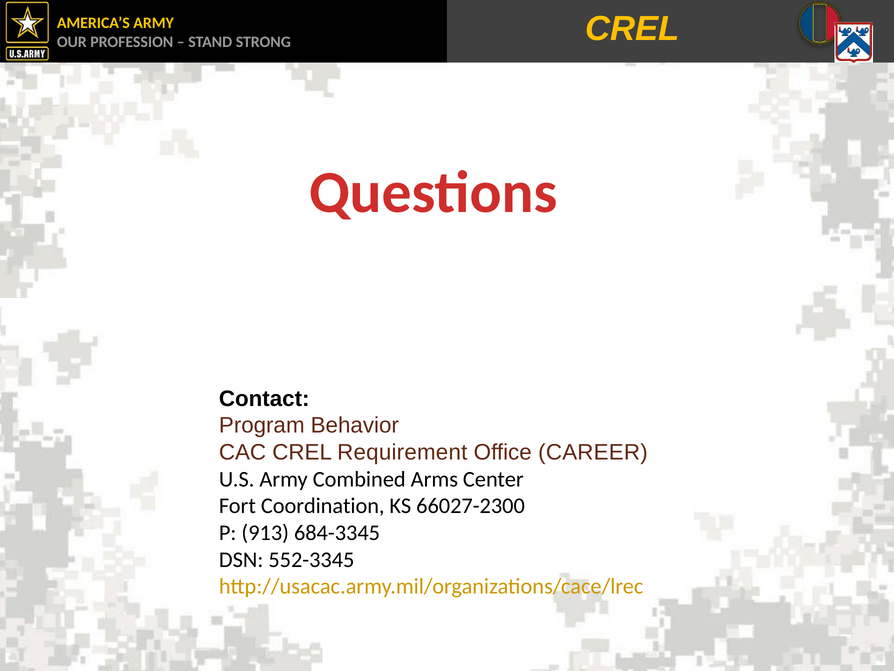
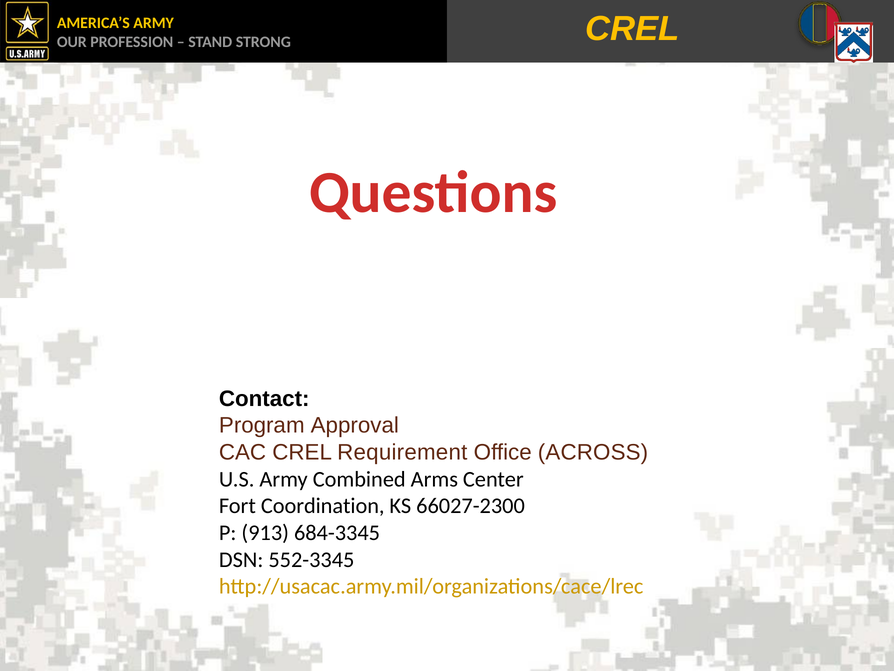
Behavior: Behavior -> Approval
CAREER: CAREER -> ACROSS
